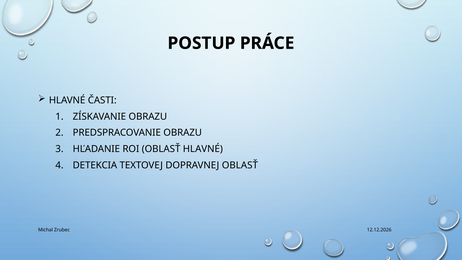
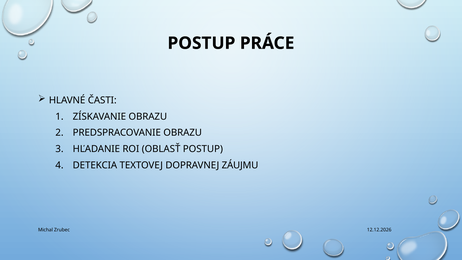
OBLASŤ HLAVNÉ: HLAVNÉ -> POSTUP
DOPRAVNEJ OBLASŤ: OBLASŤ -> ZÁUJMU
